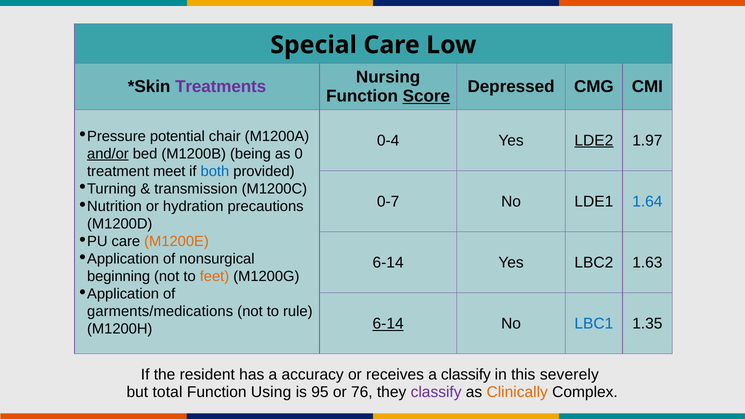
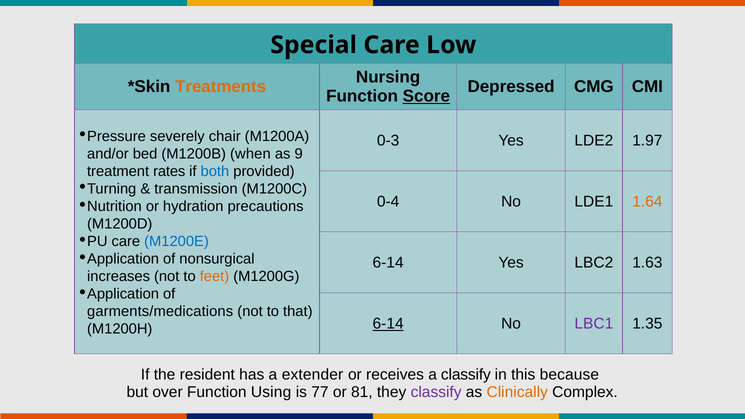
Treatments colour: purple -> orange
potential: potential -> severely
0-4: 0-4 -> 0-3
LDE2 underline: present -> none
and/or underline: present -> none
being: being -> when
0: 0 -> 9
meet: meet -> rates
0-7: 0-7 -> 0-4
1.64 colour: blue -> orange
M1200E colour: orange -> blue
beginning: beginning -> increases
rule: rule -> that
LBC1 colour: blue -> purple
accuracy: accuracy -> extender
severely: severely -> because
total: total -> over
95: 95 -> 77
76: 76 -> 81
